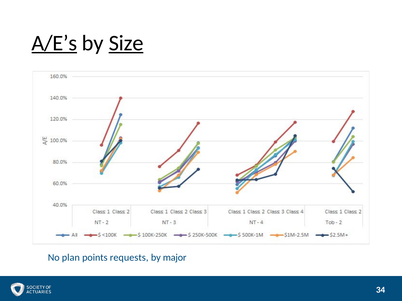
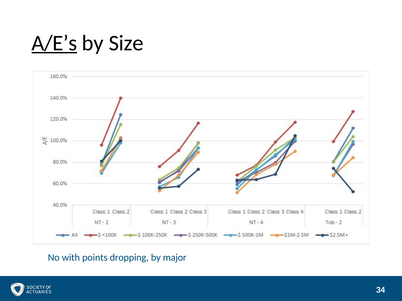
Size underline: present -> none
plan: plan -> with
requests: requests -> dropping
